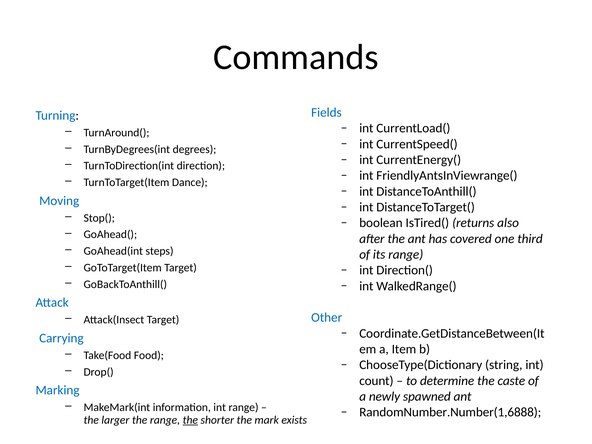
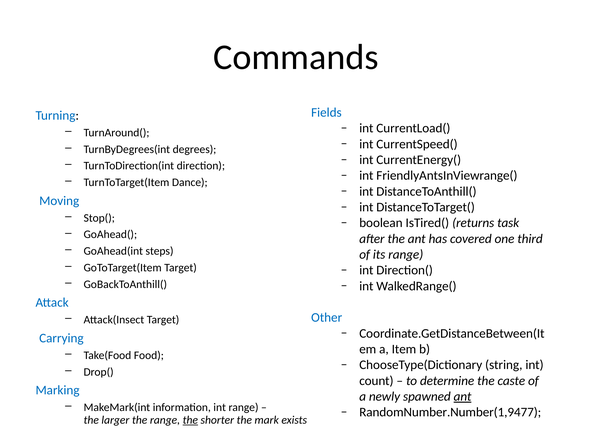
also: also -> task
ant at (463, 396) underline: none -> present
RandomNumber.Number(1,6888: RandomNumber.Number(1,6888 -> RandomNumber.Number(1,9477
